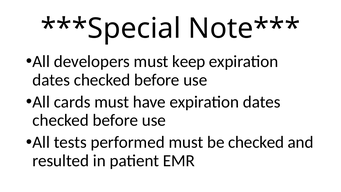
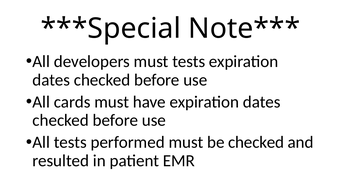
must keep: keep -> tests
